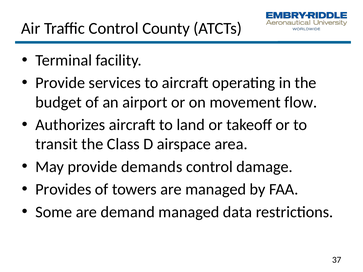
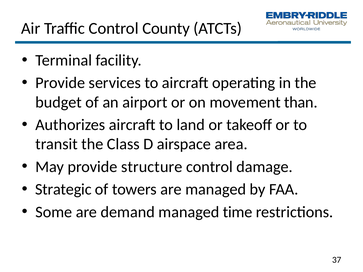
flow: flow -> than
demands: demands -> structure
Provides: Provides -> Strategic
data: data -> time
